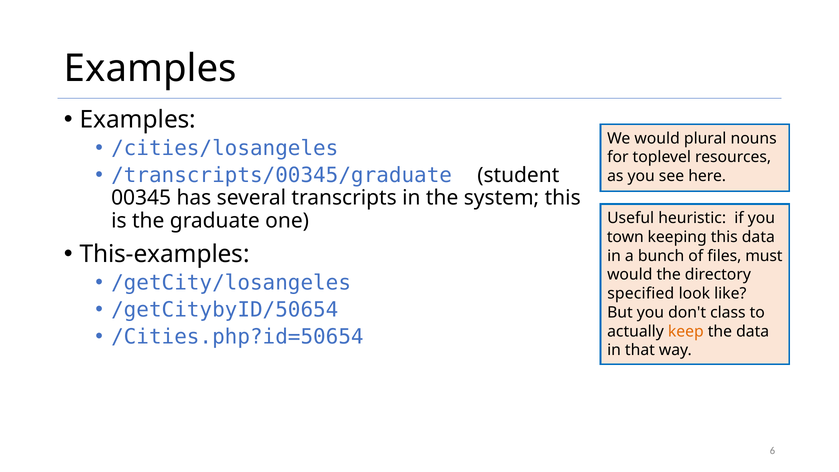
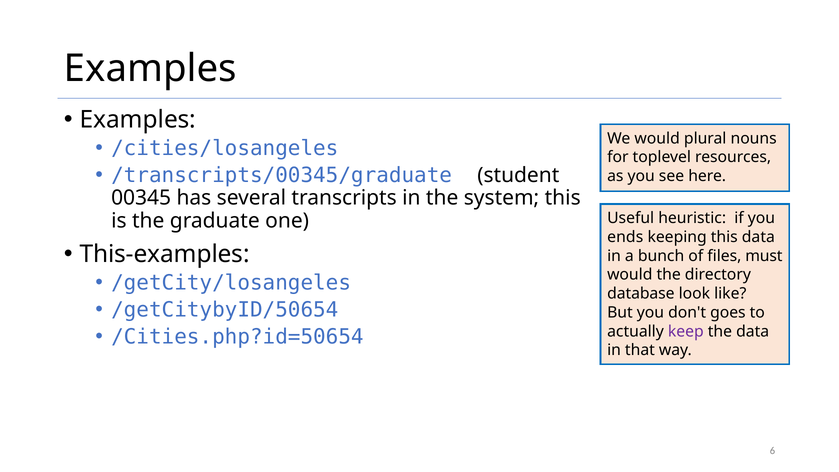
town: town -> ends
specified: specified -> database
class: class -> goes
keep colour: orange -> purple
